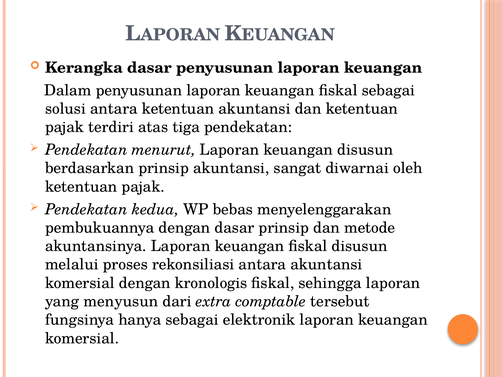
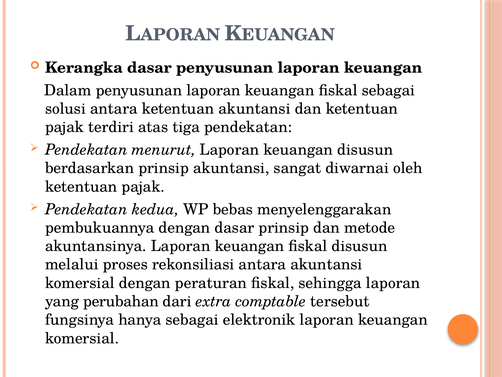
kronologis: kronologis -> peraturan
menyusun: menyusun -> perubahan
